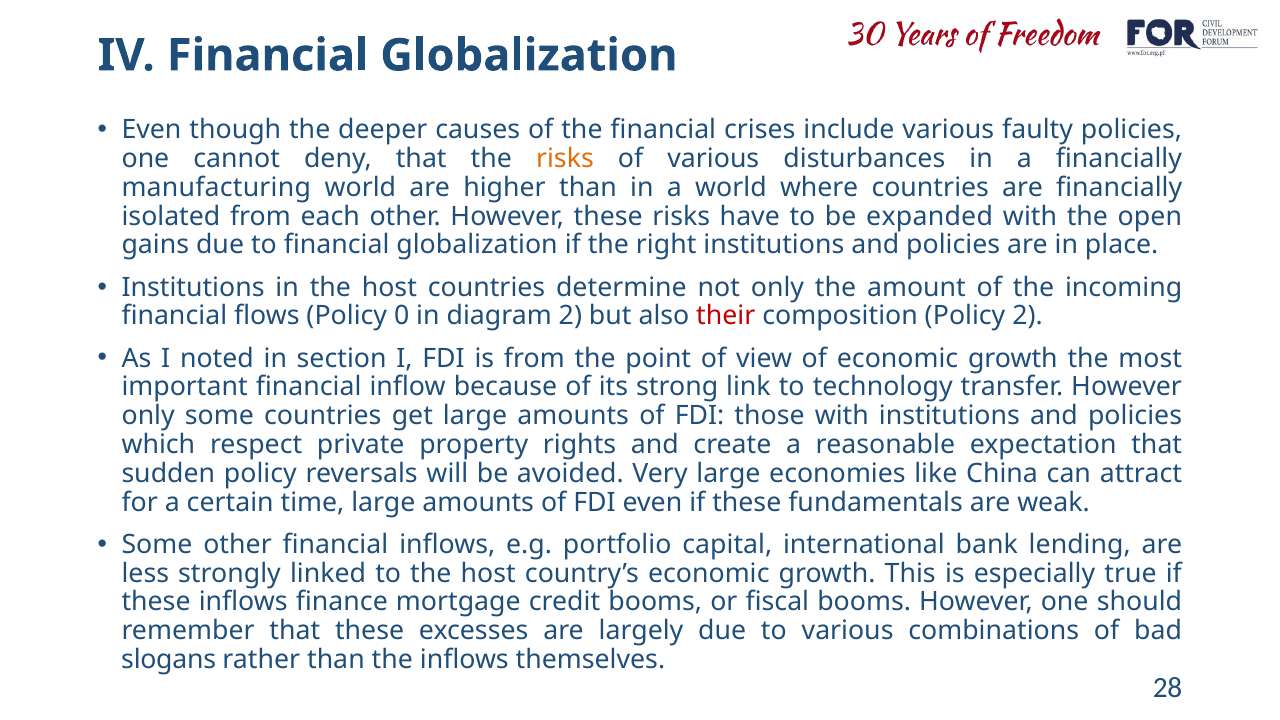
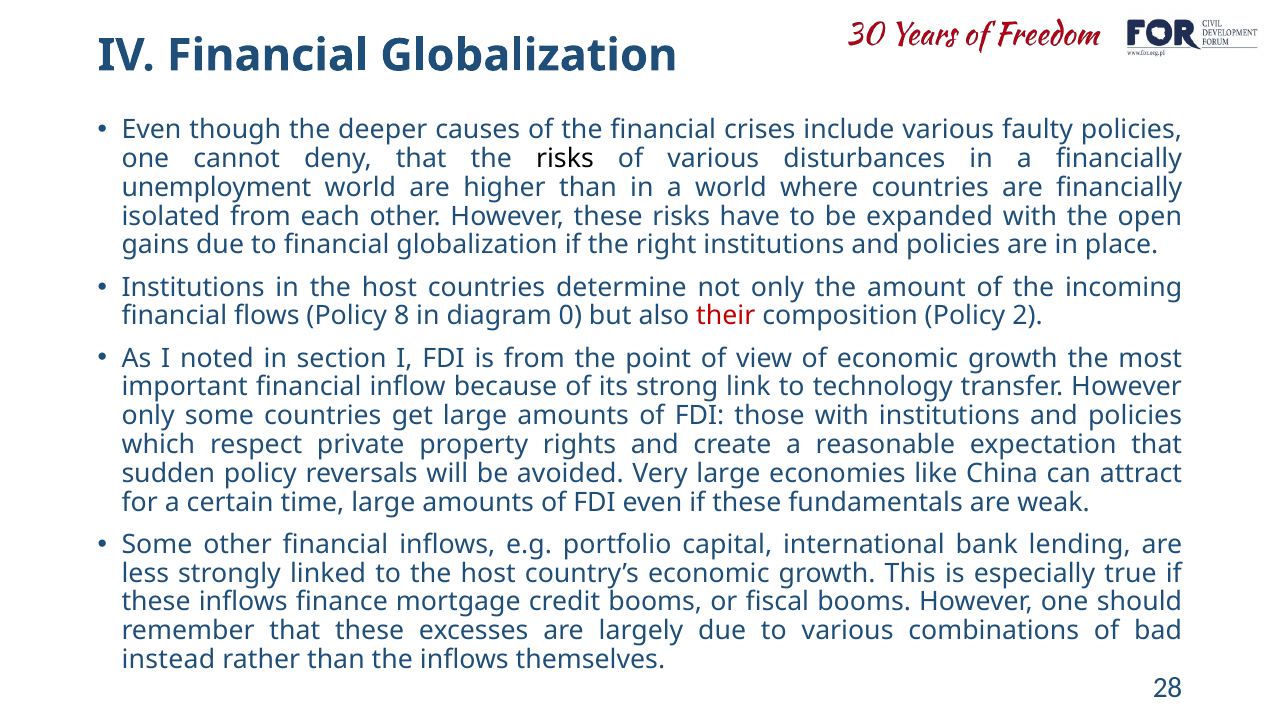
risks at (565, 159) colour: orange -> black
manufacturing: manufacturing -> unemployment
0: 0 -> 8
diagram 2: 2 -> 0
slogans: slogans -> instead
